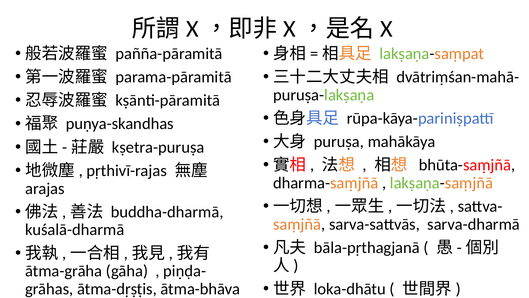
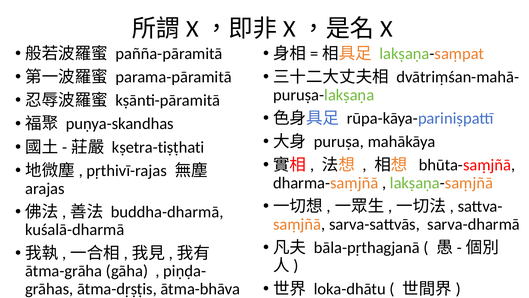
kṣetra-puruṣa: kṣetra-puruṣa -> kṣetra-tiṣṭhati
